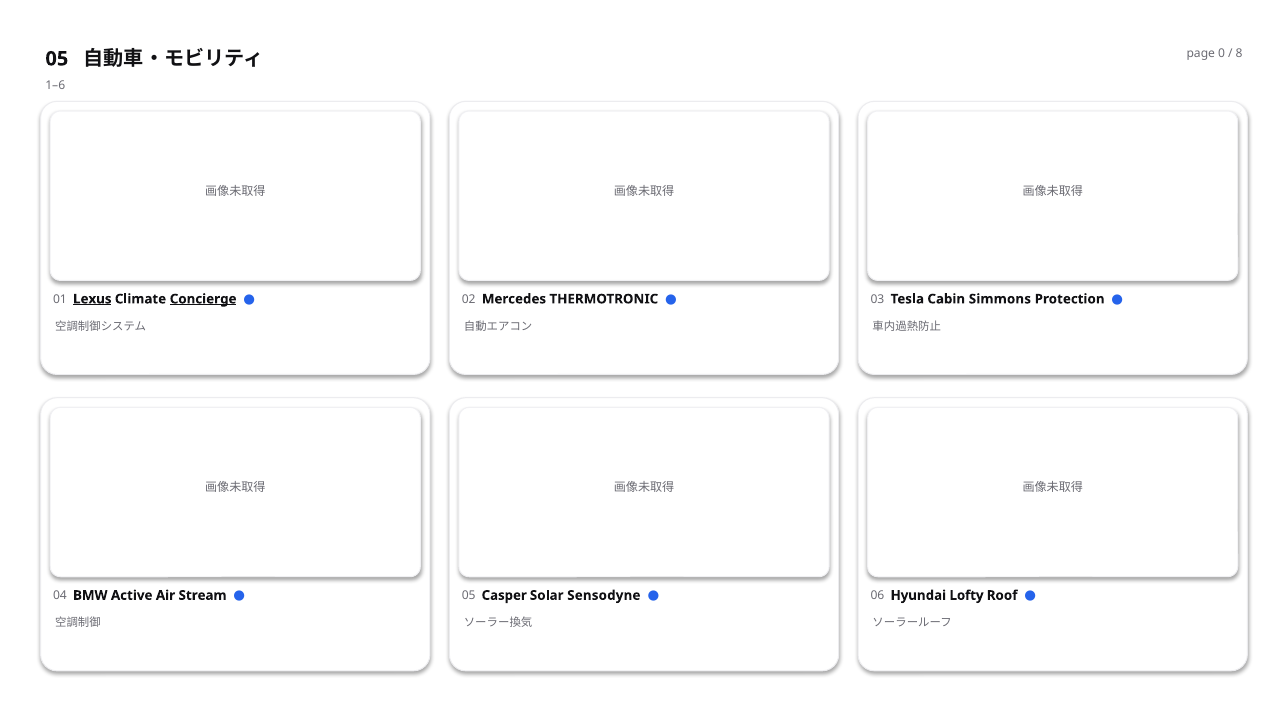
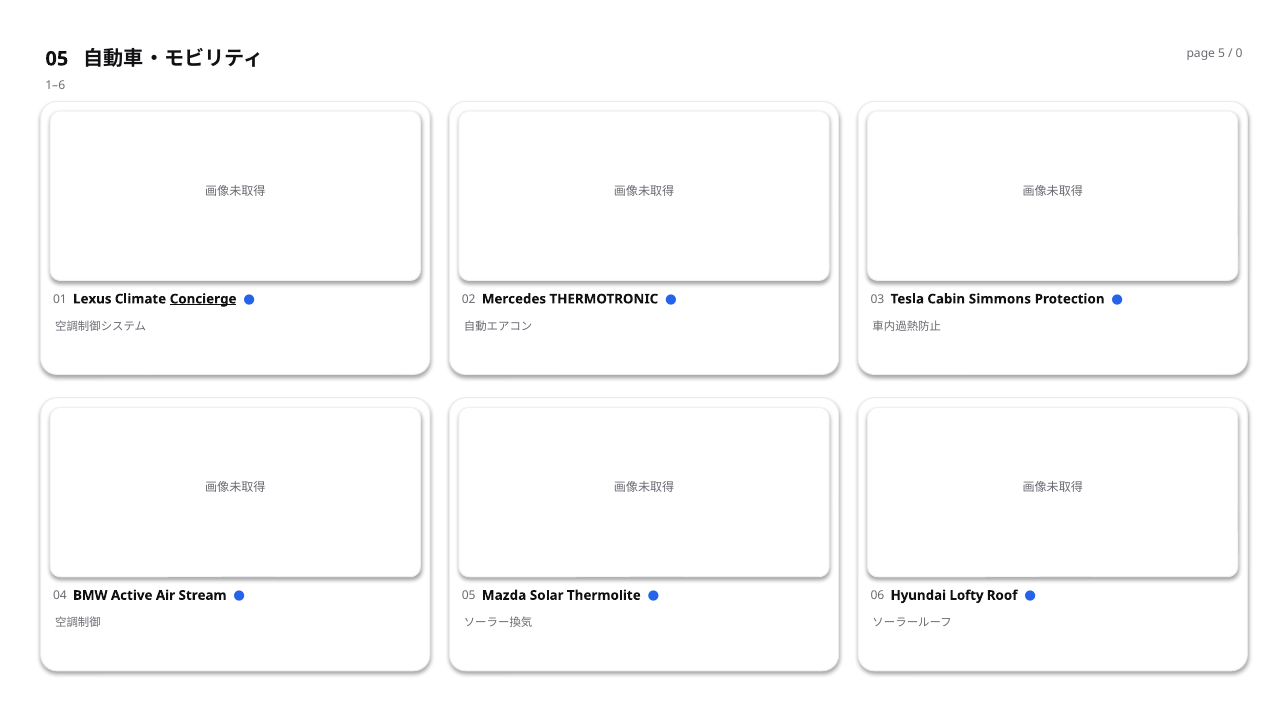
0: 0 -> 5
8: 8 -> 0
Lexus underline: present -> none
Casper: Casper -> Mazda
Sensodyne: Sensodyne -> Thermolite
